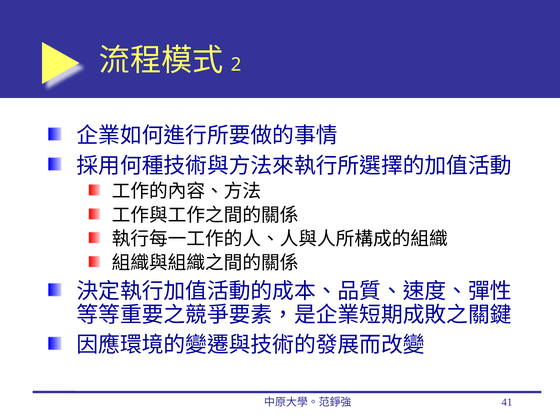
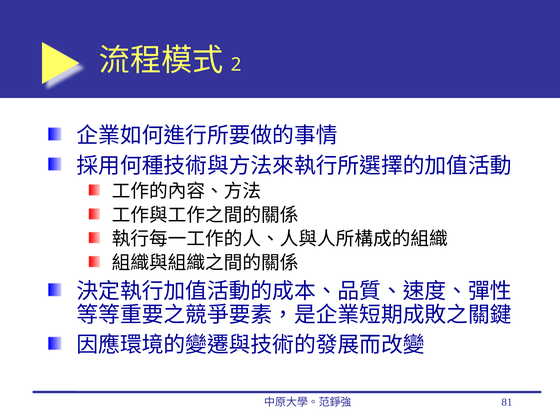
41: 41 -> 81
